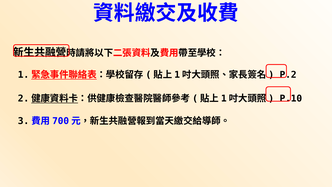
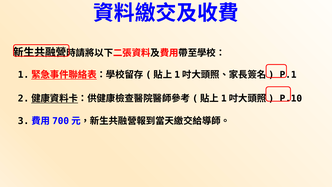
P.2: P.2 -> P.1
